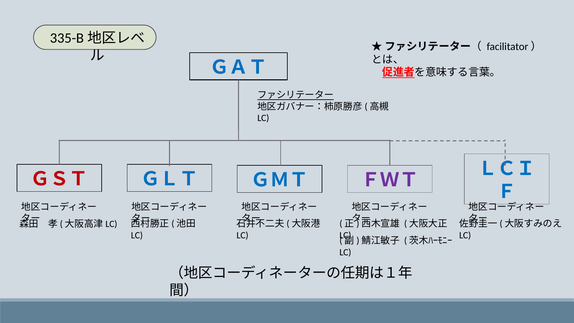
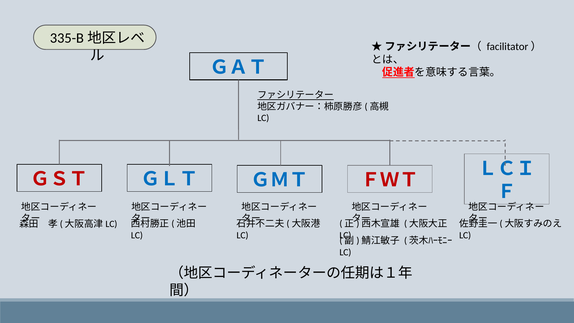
ＦＷＴ colour: purple -> red
